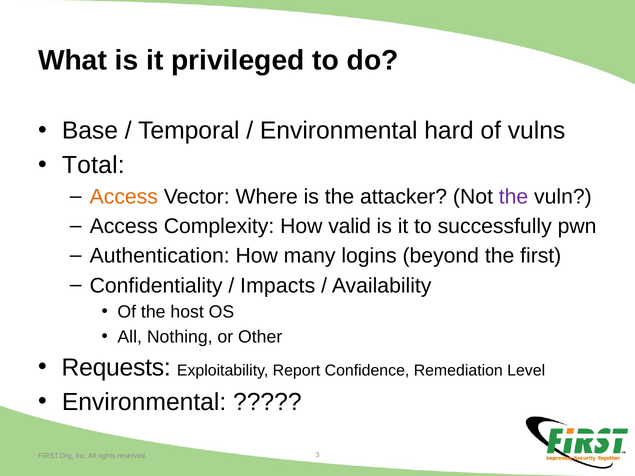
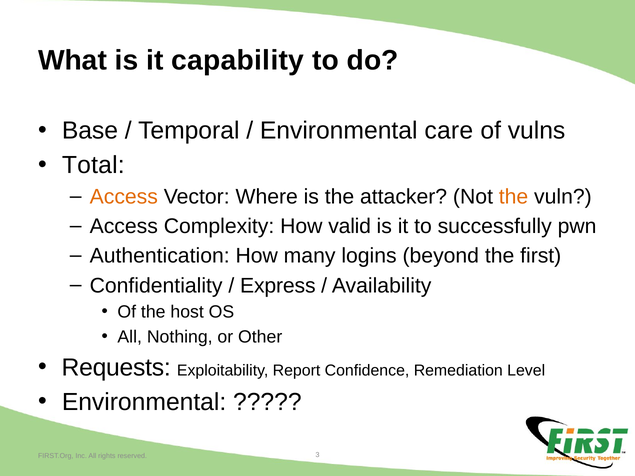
privileged: privileged -> capability
hard: hard -> care
the at (514, 197) colour: purple -> orange
Impacts: Impacts -> Express
